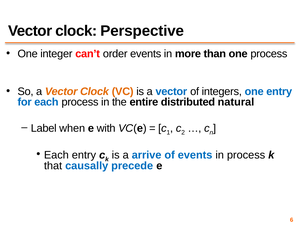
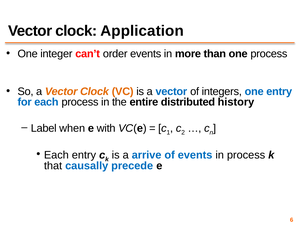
Perspective: Perspective -> Application
natural: natural -> history
